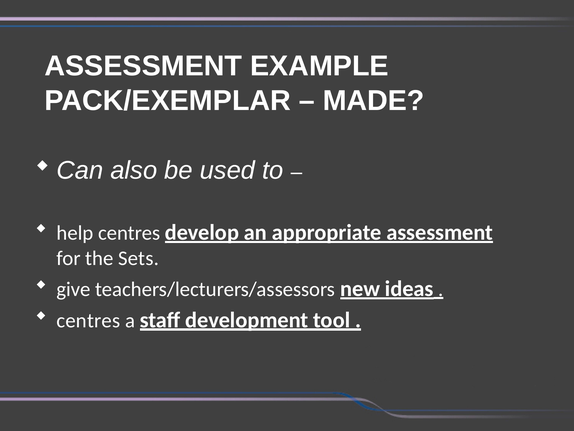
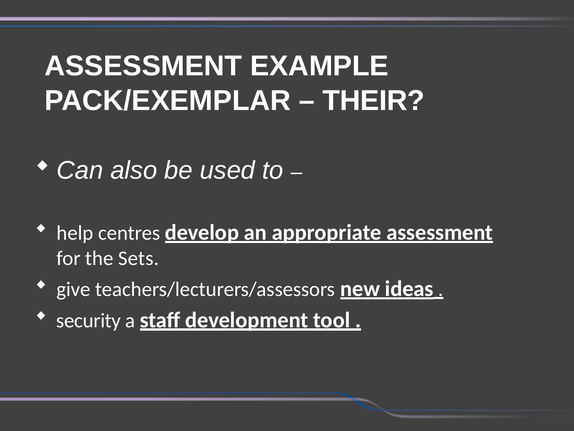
MADE: MADE -> THEIR
centres at (88, 320): centres -> security
